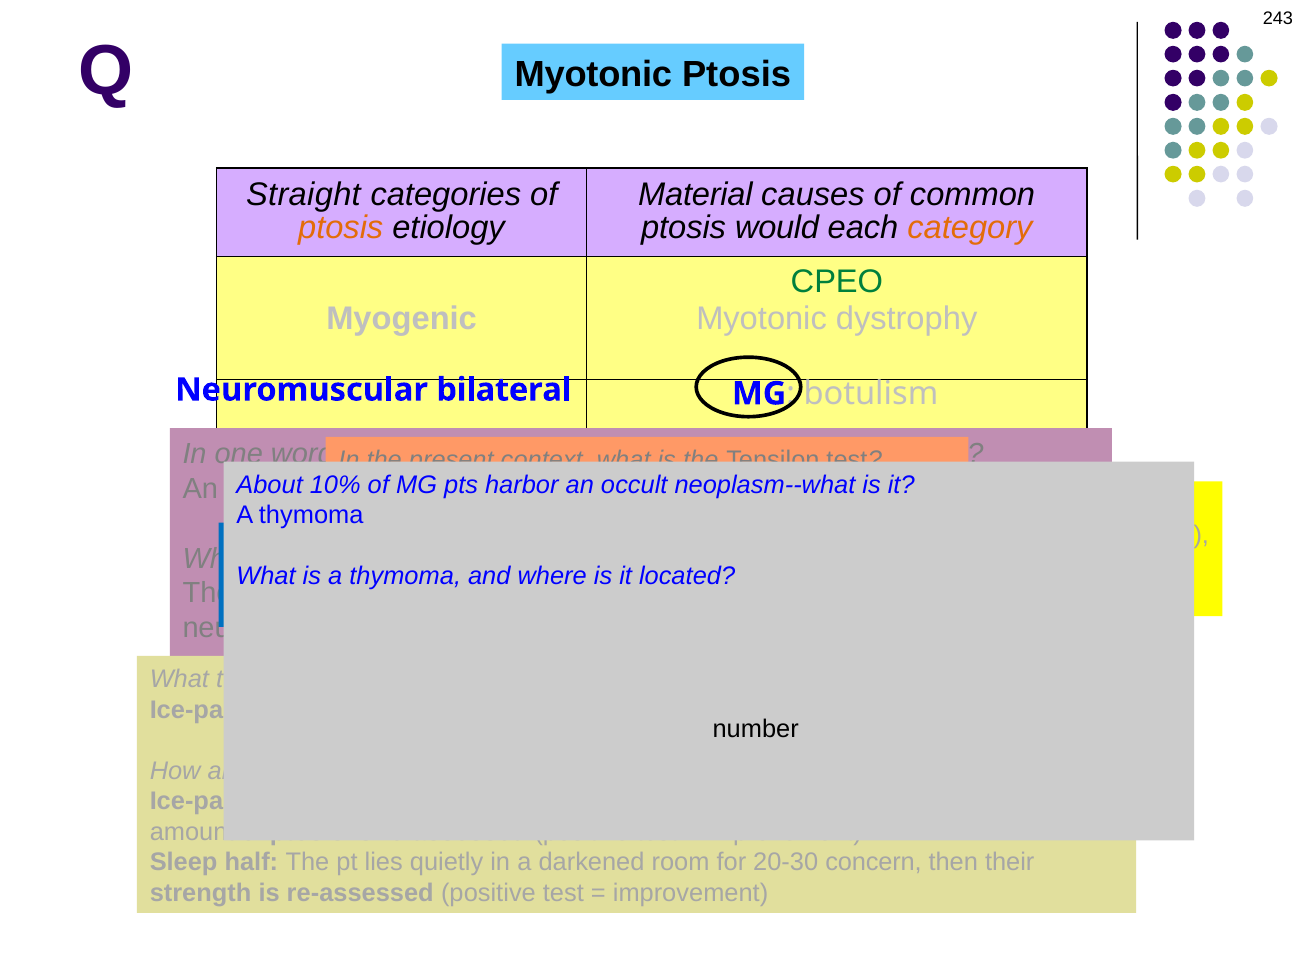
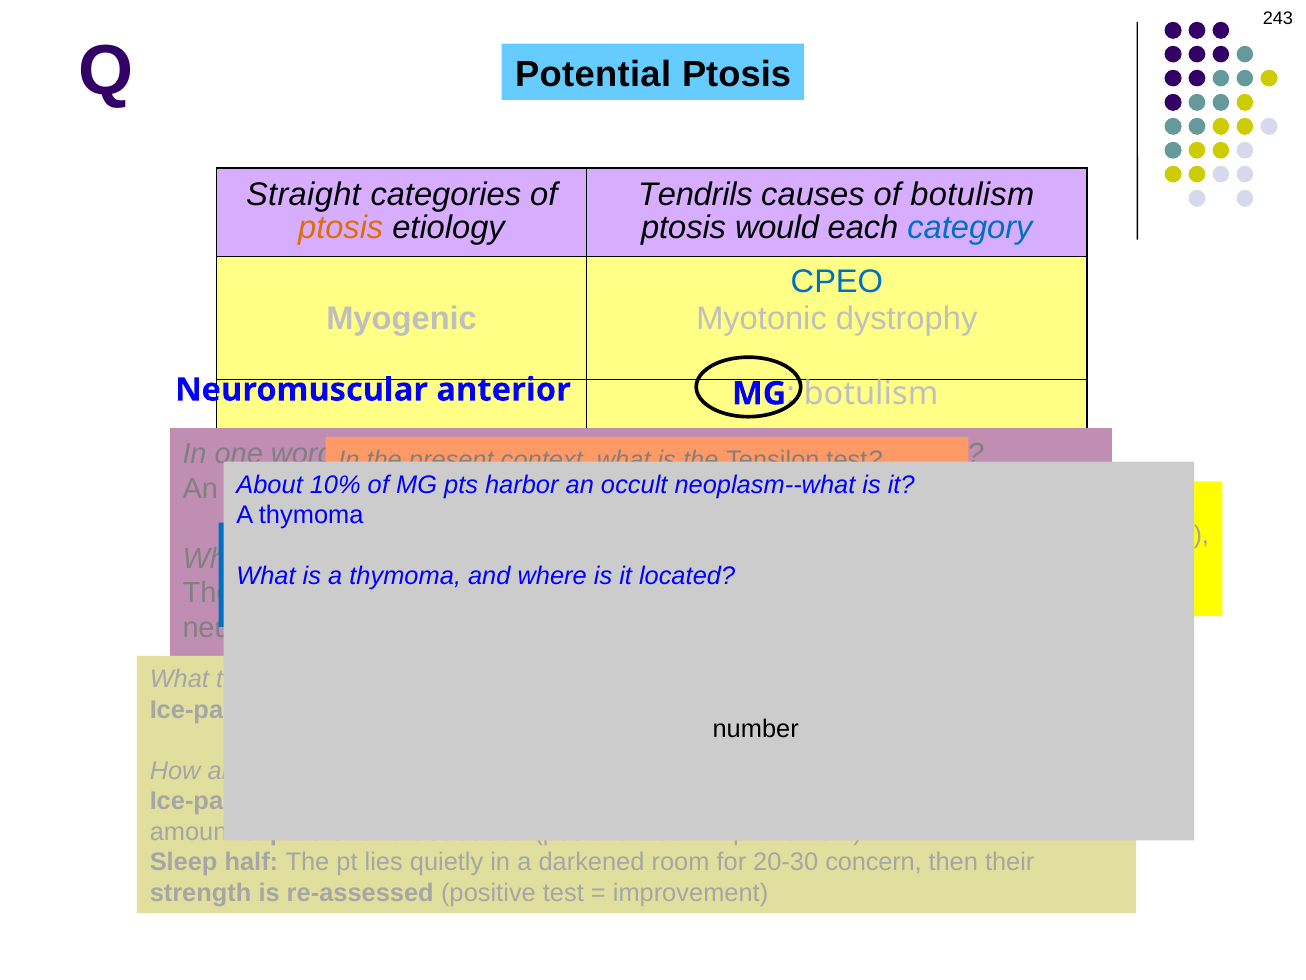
Q Myotonic: Myotonic -> Potential
Material: Material -> Tendrils
of common: common -> botulism
category colour: orange -> blue
CPEO colour: green -> blue
bilateral: bilateral -> anterior
